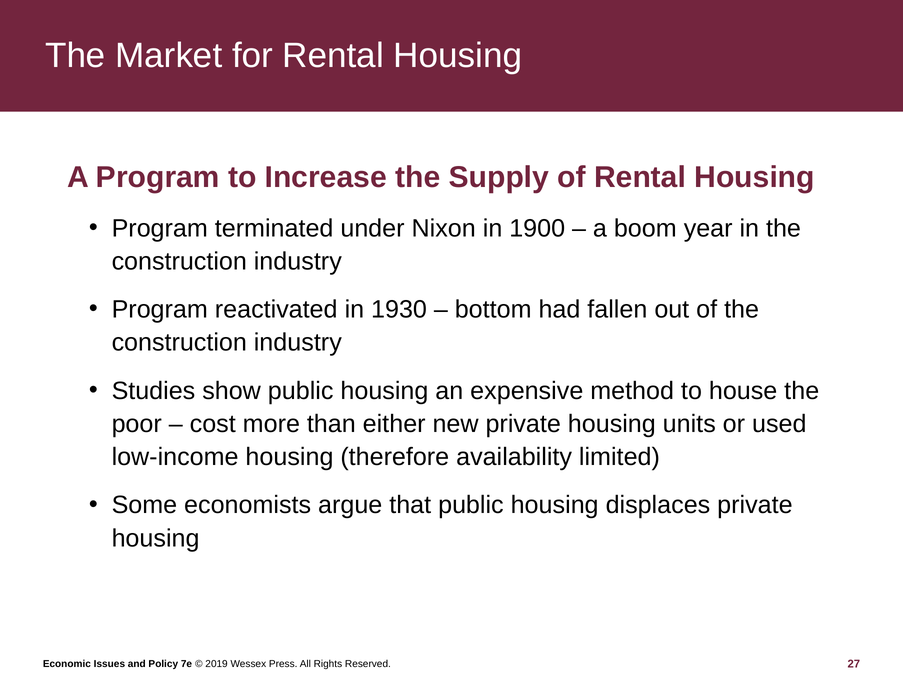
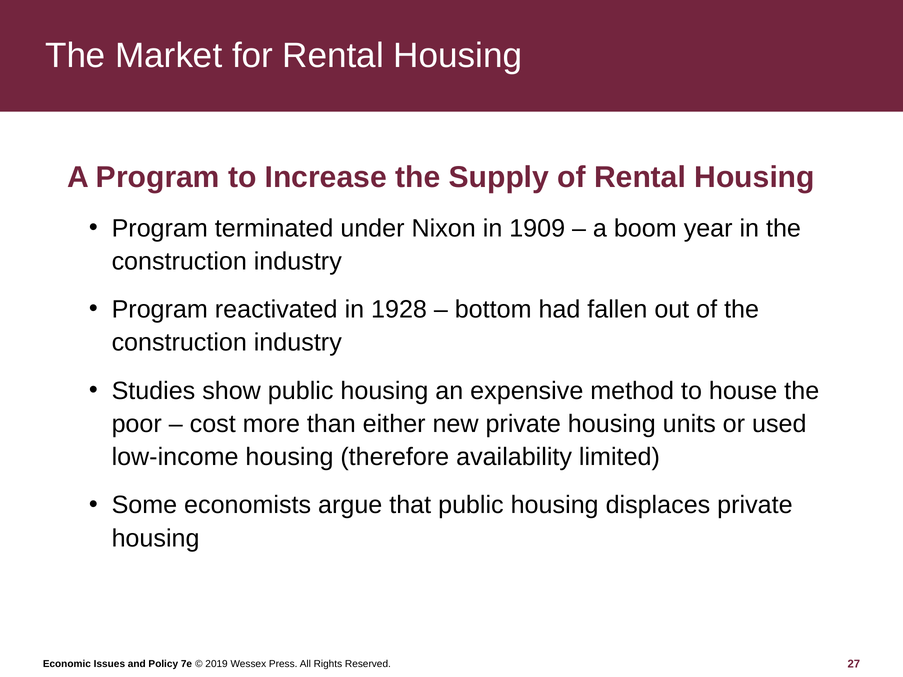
1900: 1900 -> 1909
1930: 1930 -> 1928
